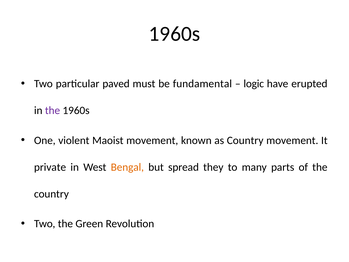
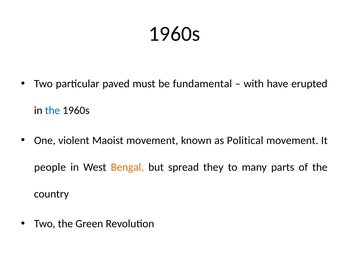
logic: logic -> with
the at (53, 110) colour: purple -> blue
as Country: Country -> Political
private: private -> people
